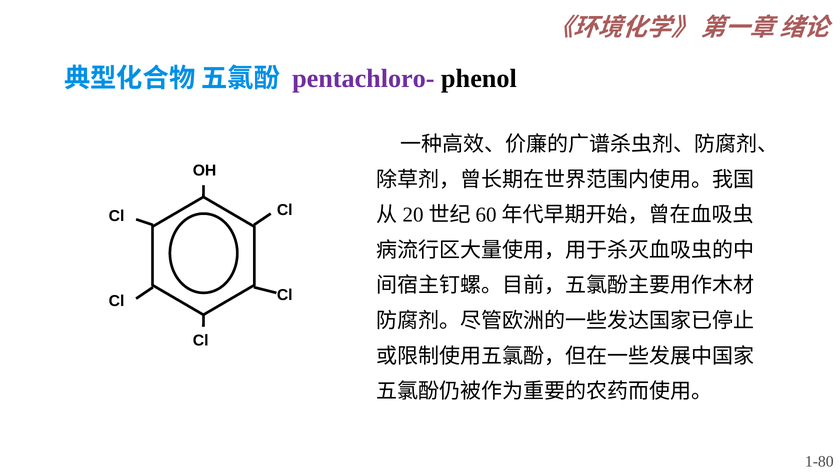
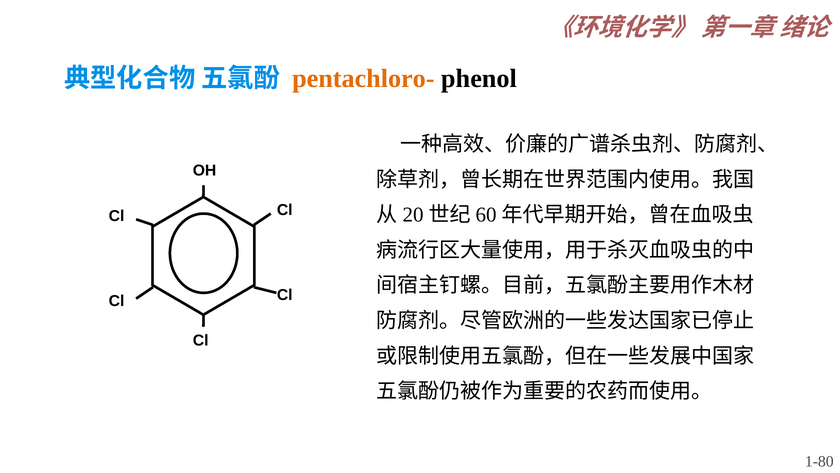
pentachloro- colour: purple -> orange
